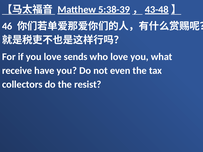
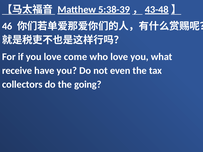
sends: sends -> come
resist: resist -> going
